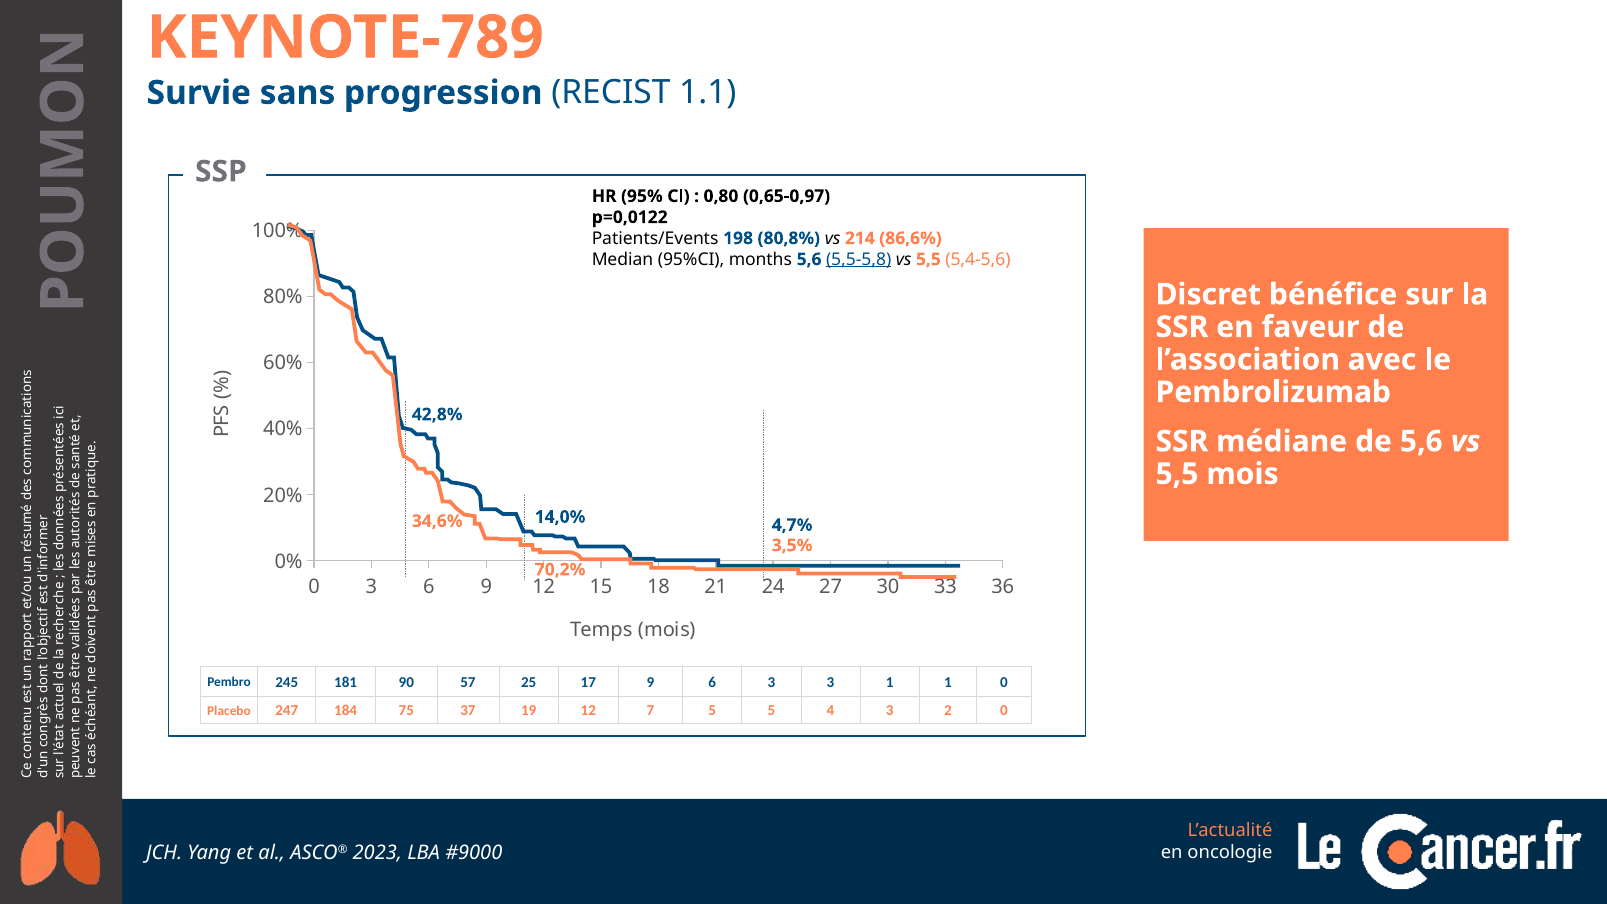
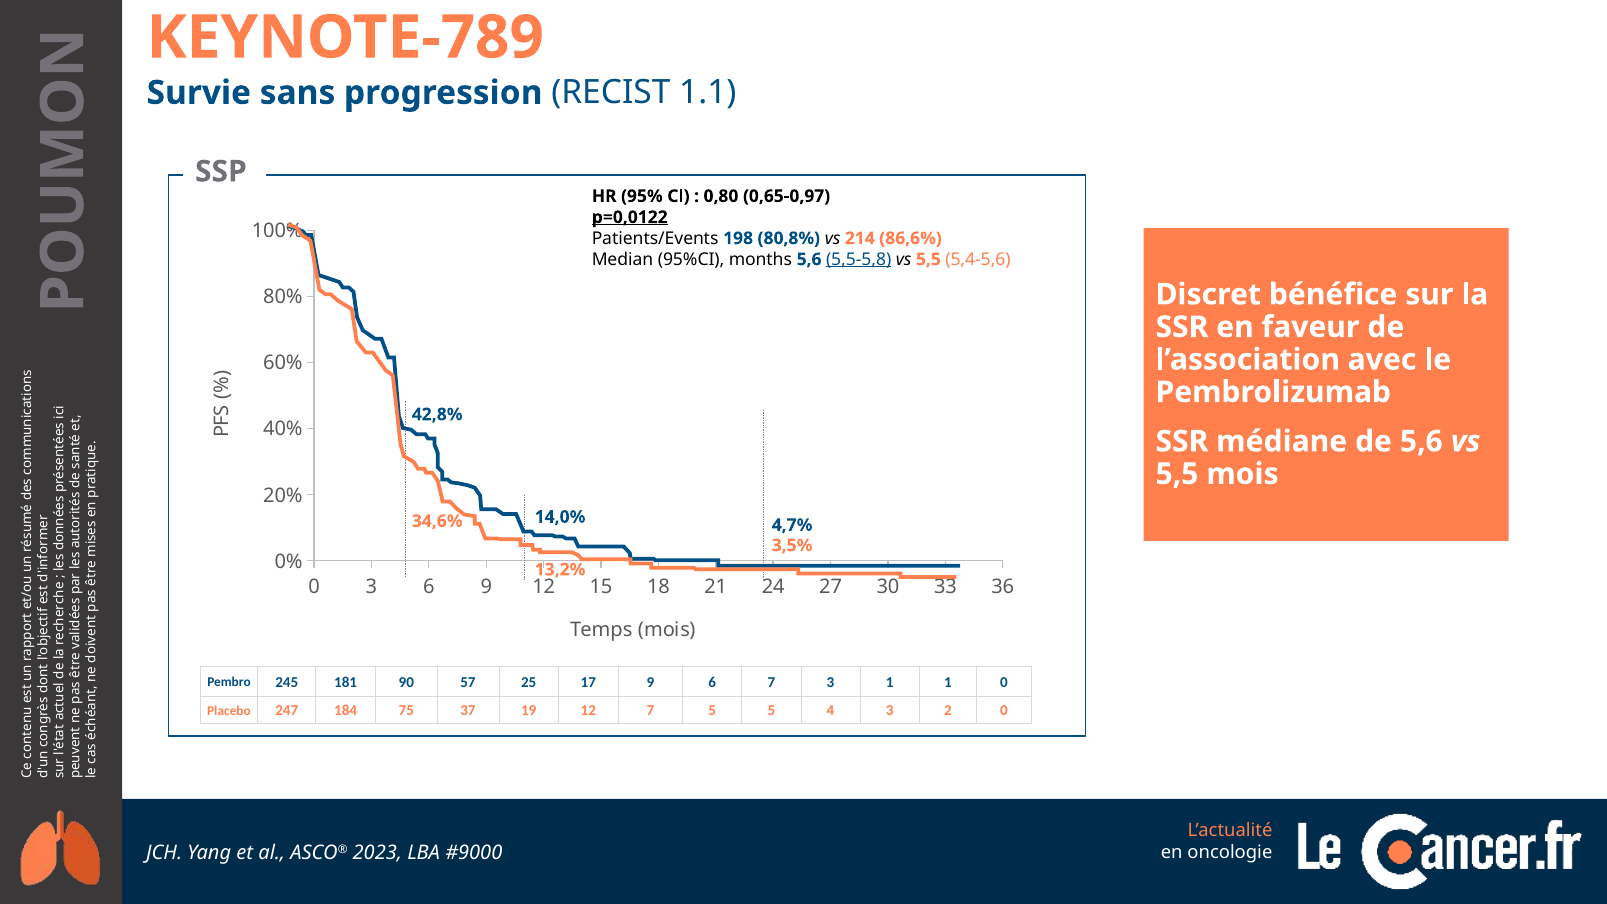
p=0,0122 underline: none -> present
70,2%: 70,2% -> 13,2%
6 3: 3 -> 7
